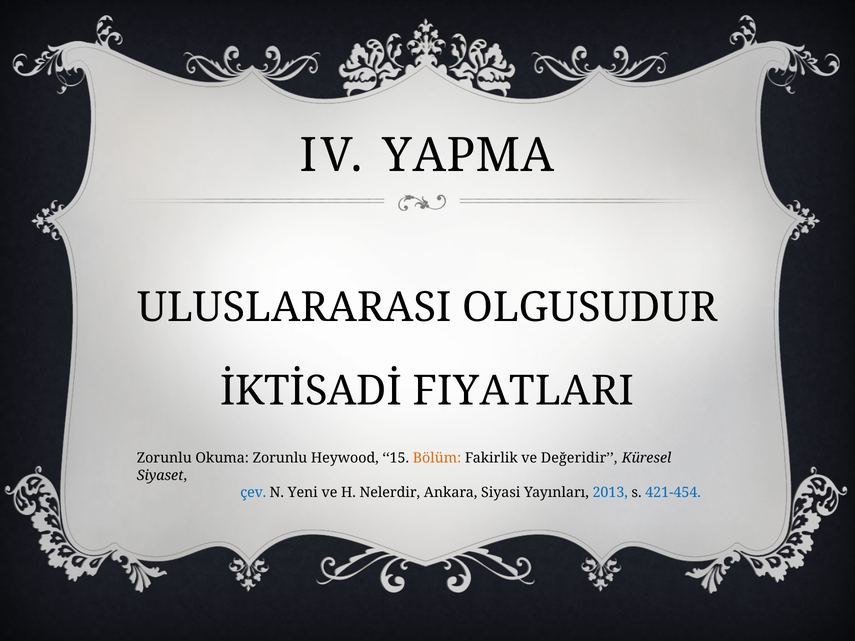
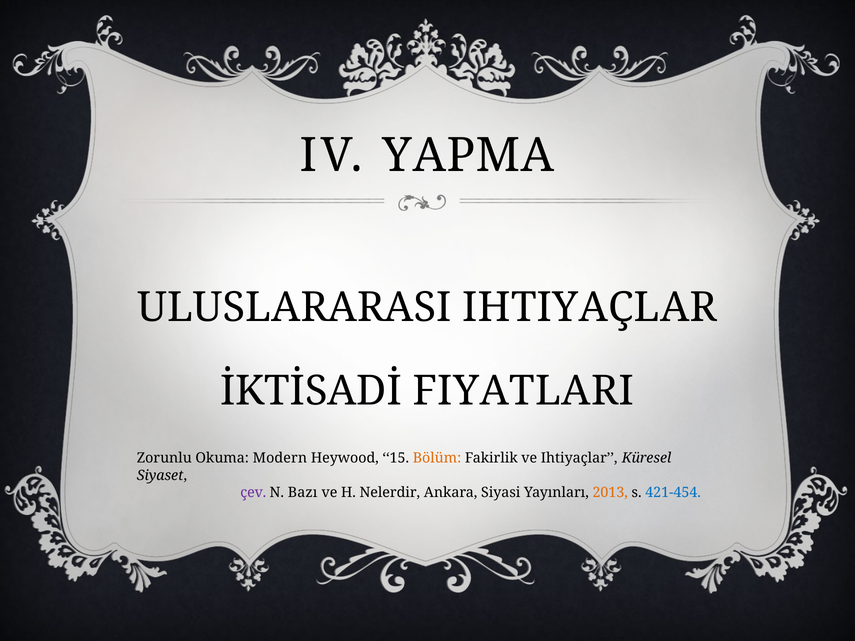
ULUSLARARASI OLGUSUDUR: OLGUSUDUR -> IHTIYAÇLAR
Okuma Zorunlu: Zorunlu -> Modern
ve Değeridir: Değeridir -> Ihtiyaçlar
çev colour: blue -> purple
Yeni: Yeni -> Bazı
2013 colour: blue -> orange
